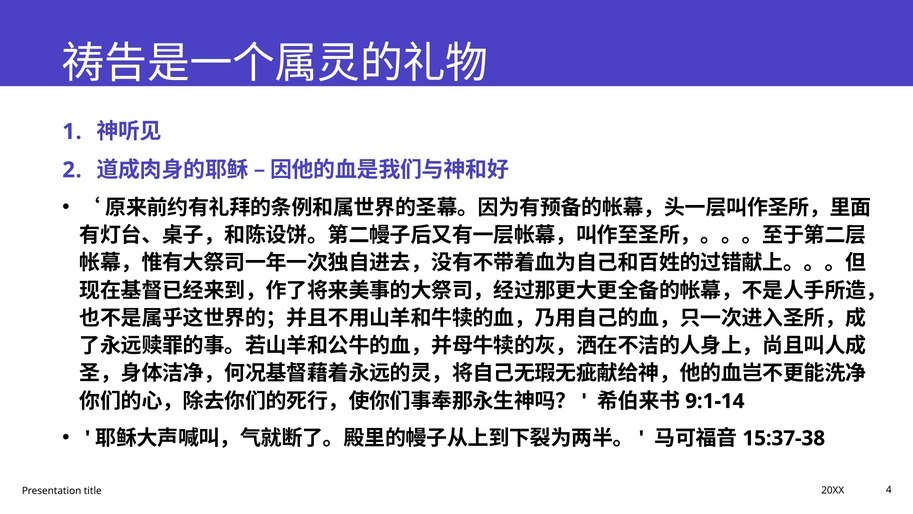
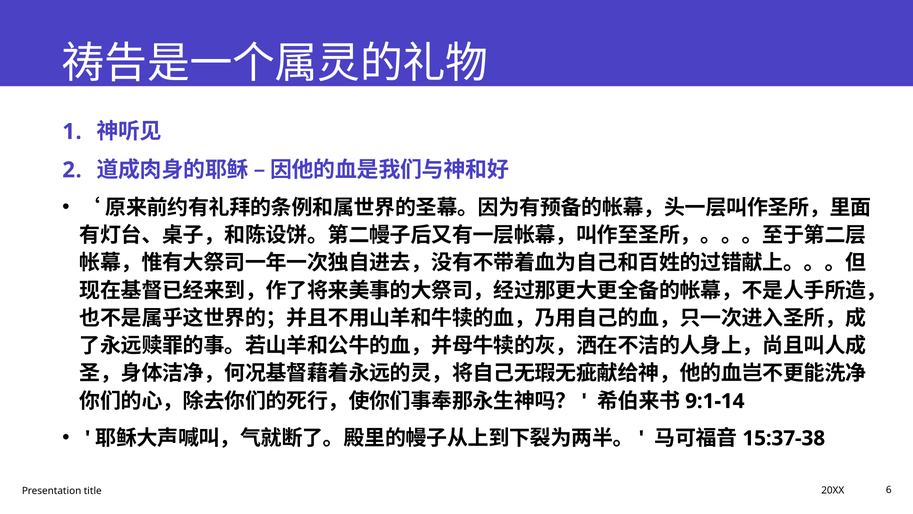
4: 4 -> 6
